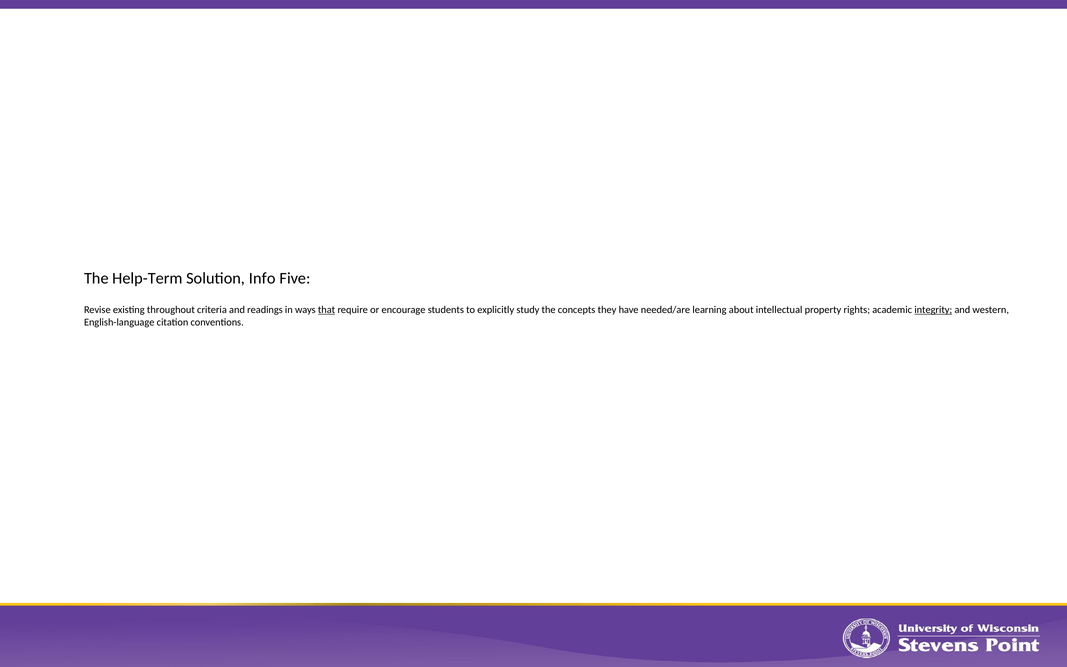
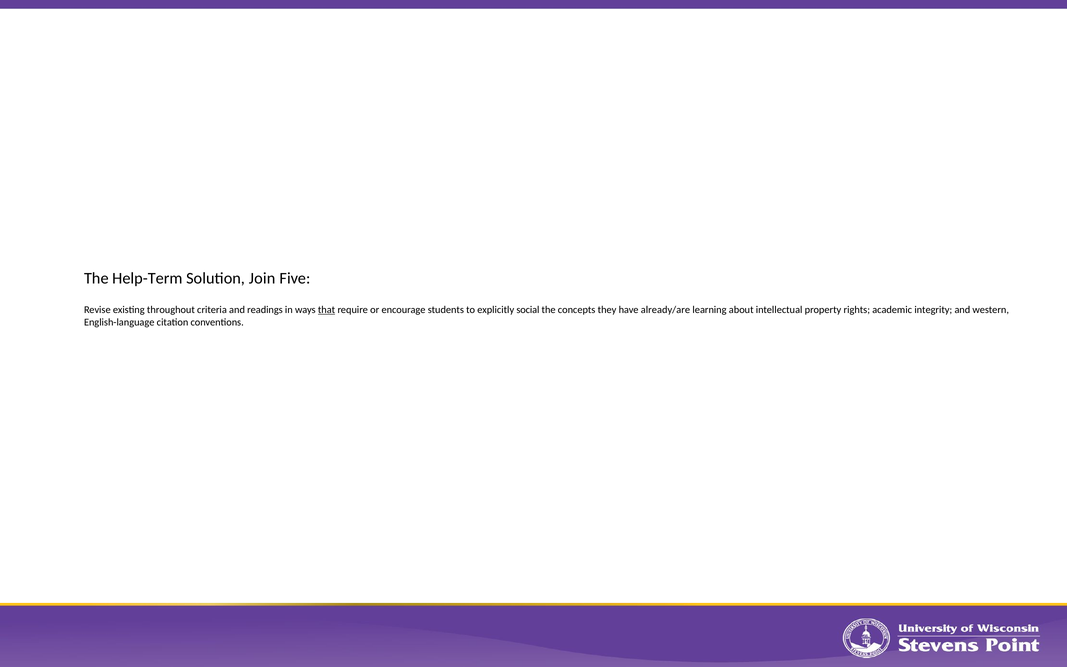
Info: Info -> Join
study: study -> social
needed/are: needed/are -> already/are
integrity underline: present -> none
